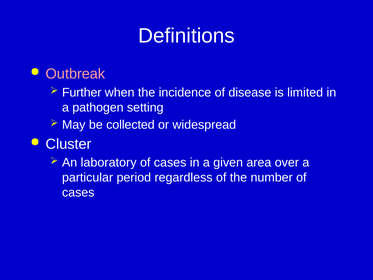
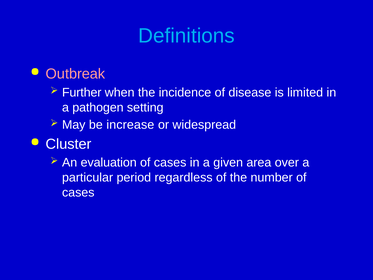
Definitions colour: white -> light blue
collected: collected -> increase
laboratory: laboratory -> evaluation
